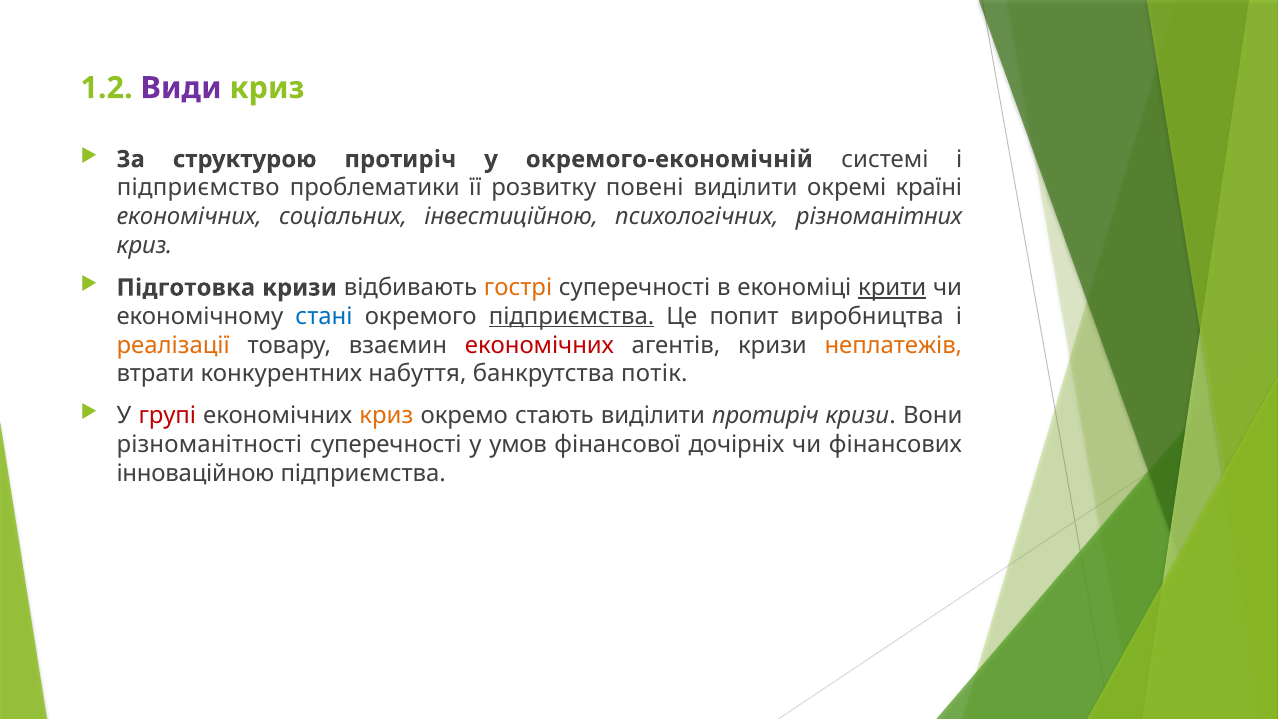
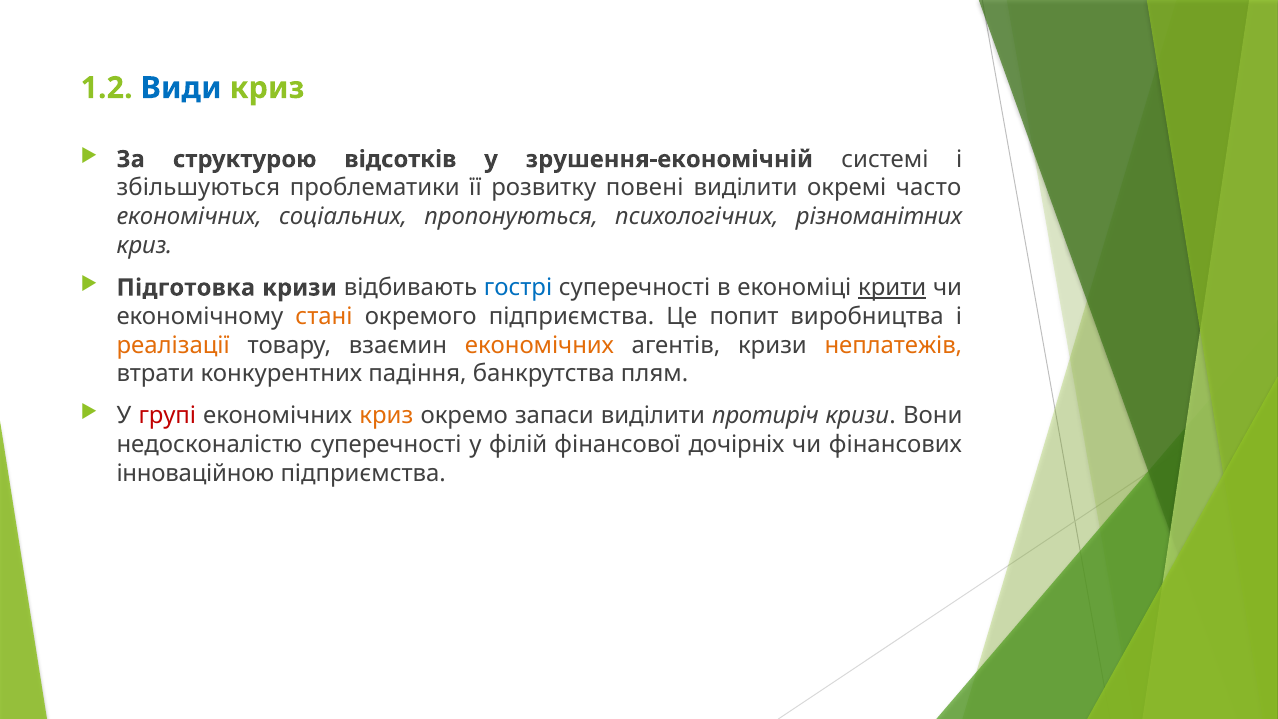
Види colour: purple -> blue
структурою протиріч: протиріч -> відсотків
окремого-економічній: окремого-економічній -> зрушення-економічній
підприємство: підприємство -> збільшуються
країні: країні -> часто
інвестиційною: інвестиційною -> пропонуються
гострі colour: orange -> blue
стані colour: blue -> orange
підприємства at (572, 316) underline: present -> none
економічних at (539, 345) colour: red -> orange
набуття: набуття -> падіння
потік: потік -> плям
стають: стають -> запаси
різноманітності: різноманітності -> недосконалістю
умов: умов -> філій
